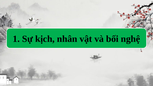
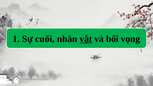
kịch: kịch -> cuối
vật underline: none -> present
nghệ: nghệ -> vọng
